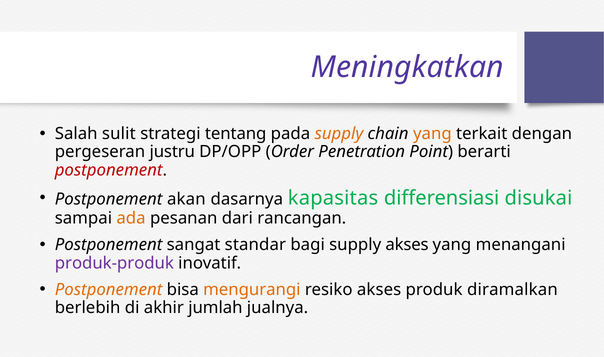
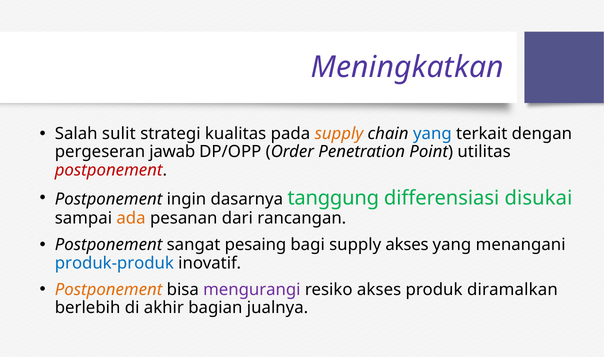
tentang: tentang -> kualitas
yang at (432, 134) colour: orange -> blue
justru: justru -> jawab
berarti: berarti -> utilitas
akan: akan -> ingin
kapasitas: kapasitas -> tanggung
standar: standar -> pesaing
produk-produk colour: purple -> blue
mengurangi colour: orange -> purple
jumlah: jumlah -> bagian
